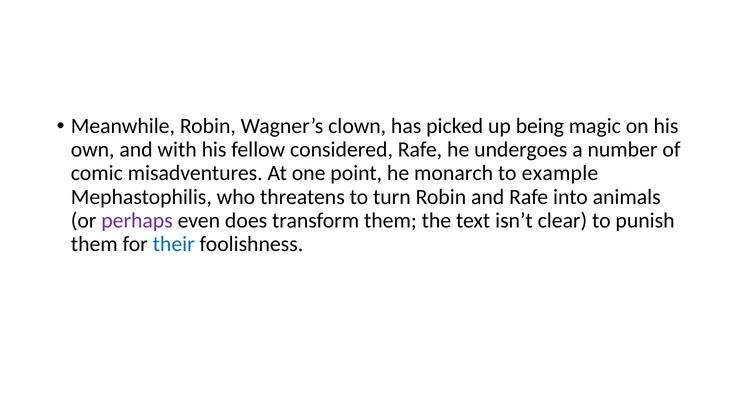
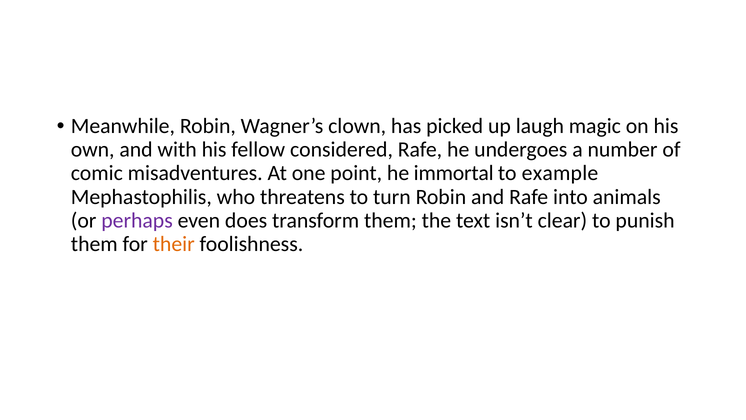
being: being -> laugh
monarch: monarch -> immortal
their colour: blue -> orange
